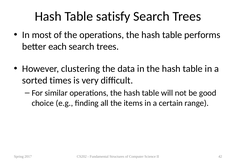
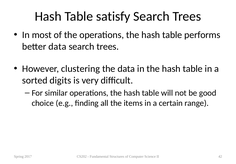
better each: each -> data
times: times -> digits
